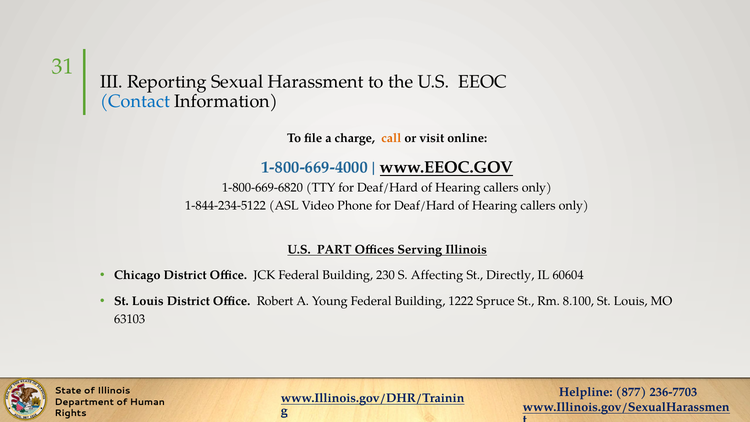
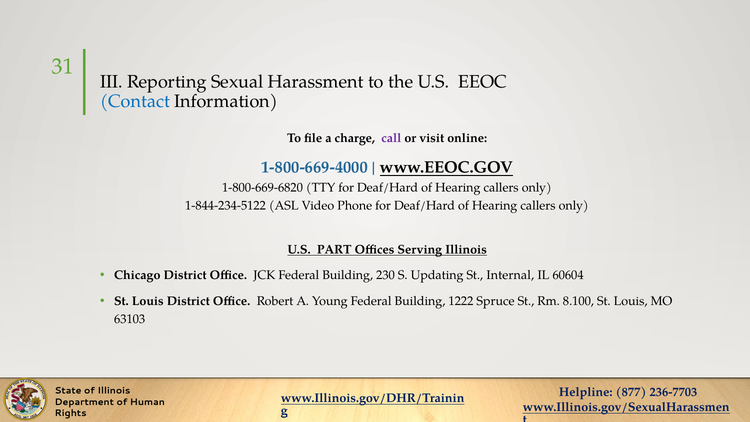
call colour: orange -> purple
Affecting: Affecting -> Updating
Directly: Directly -> Internal
